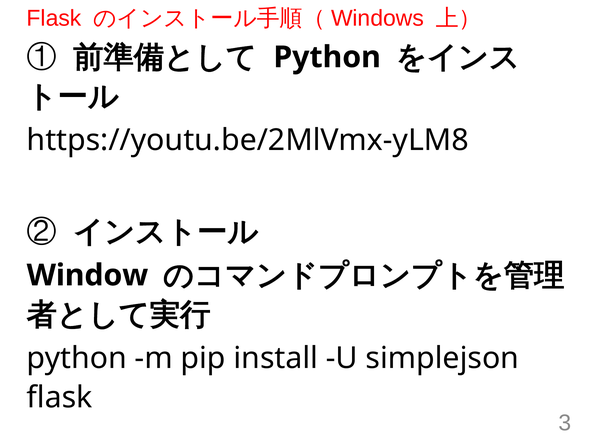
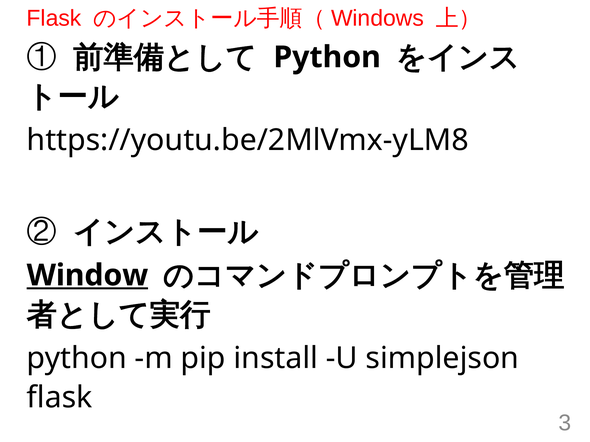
Window underline: none -> present
